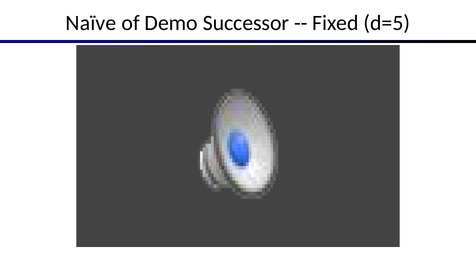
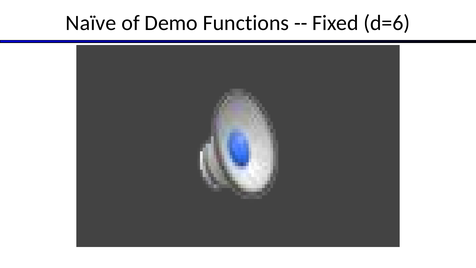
Successor: Successor -> Functions
d=5: d=5 -> d=6
